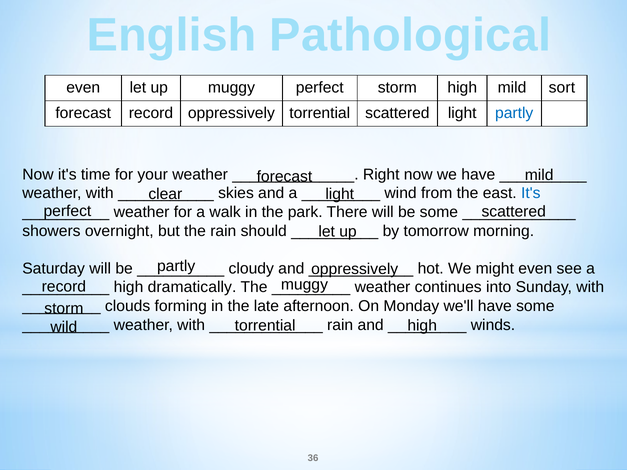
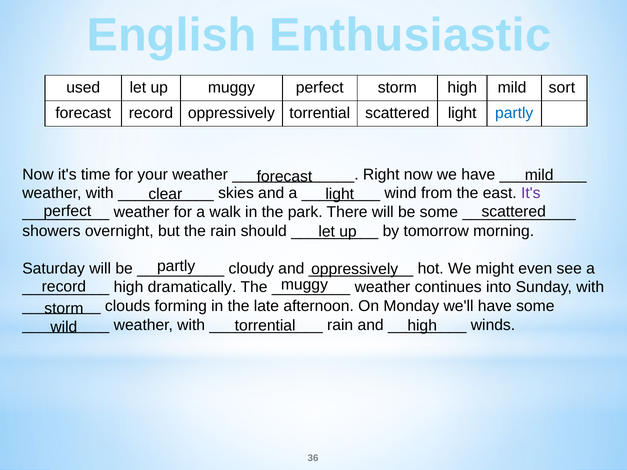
Pathological: Pathological -> Enthusiastic
even at (83, 88): even -> used
It's at (531, 193) colour: blue -> purple
